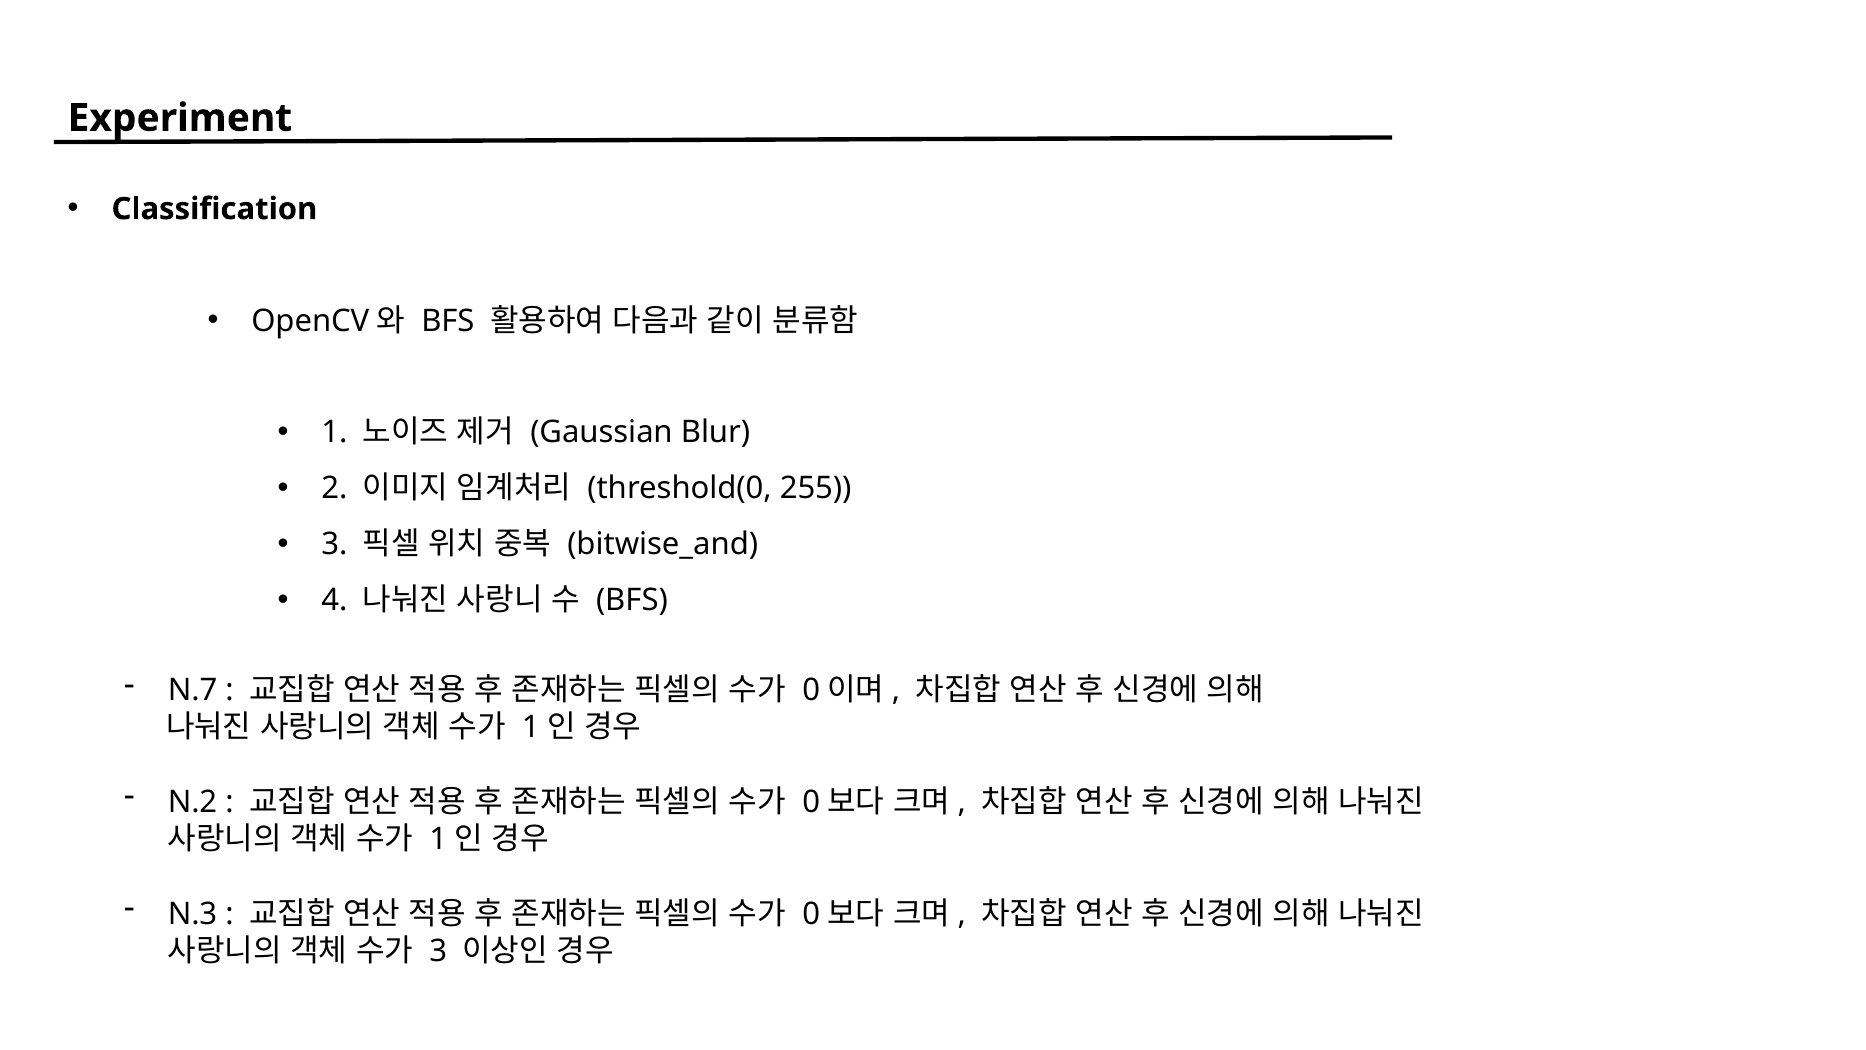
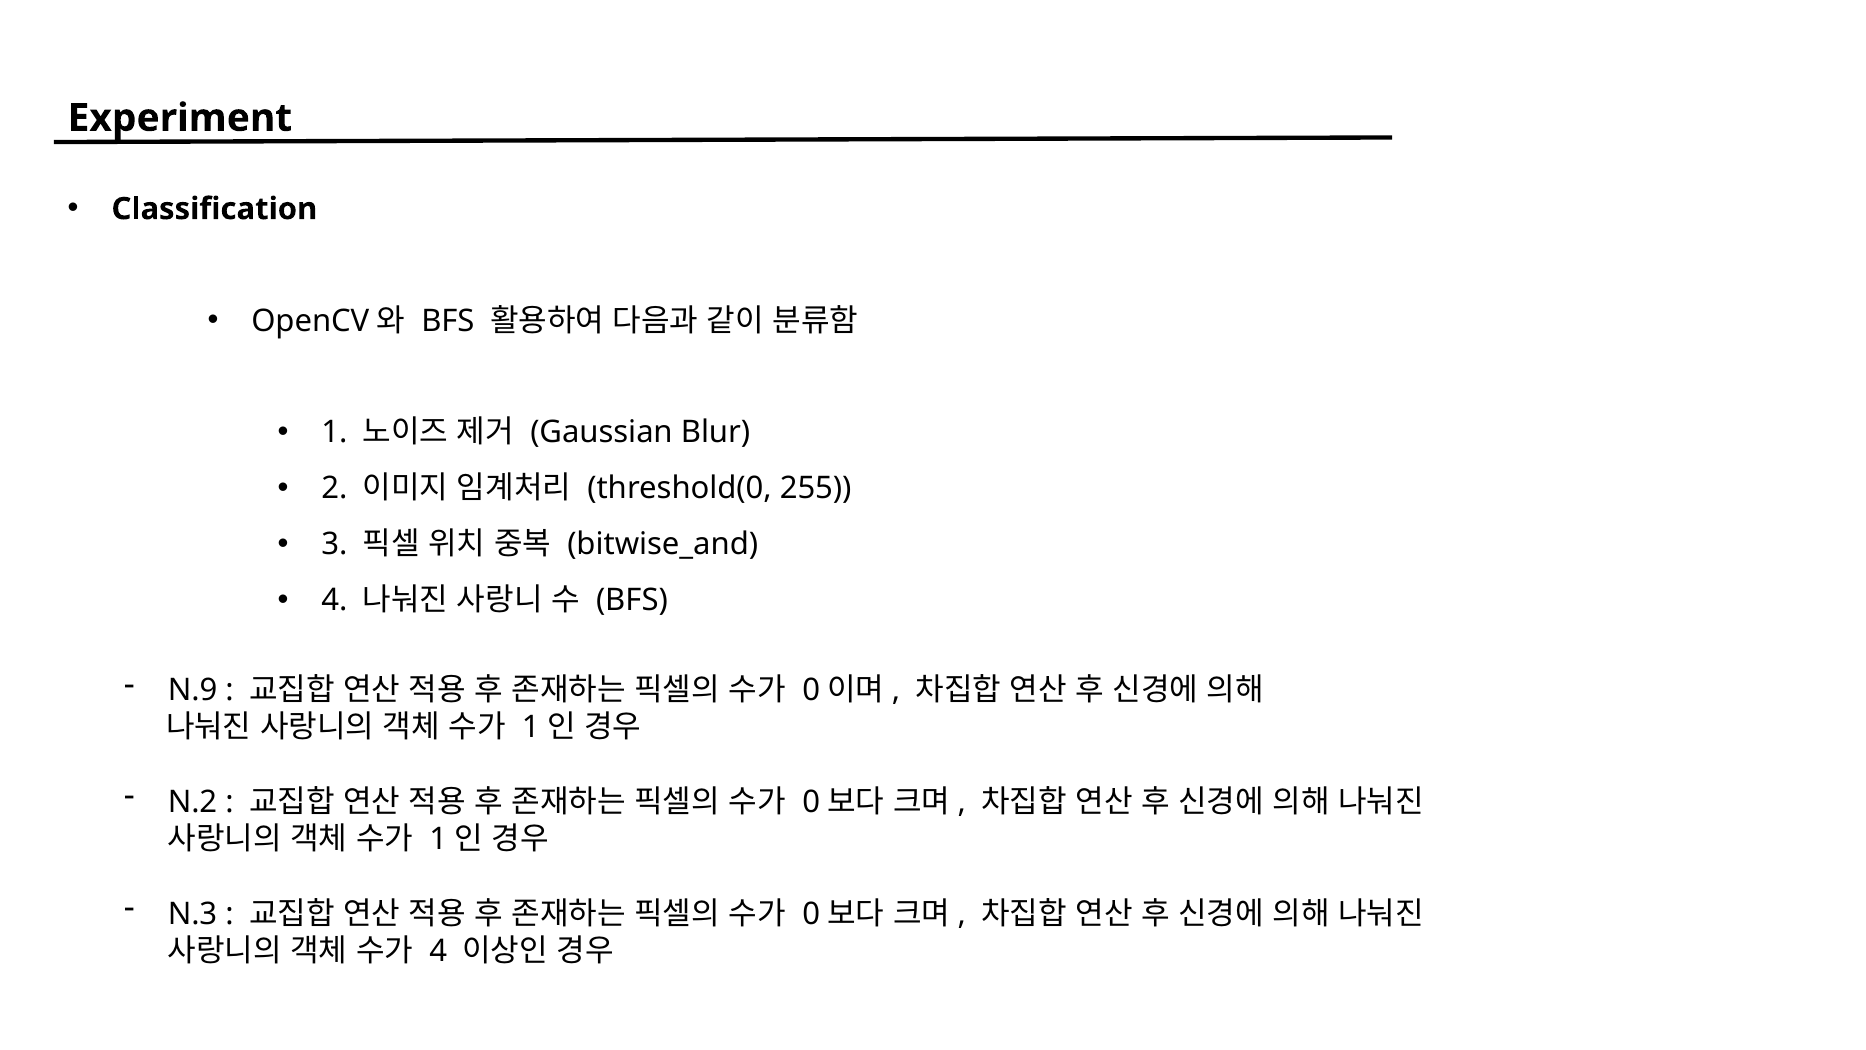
N.7: N.7 -> N.9
3 at (438, 951): 3 -> 4
